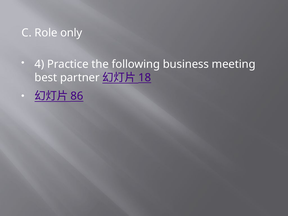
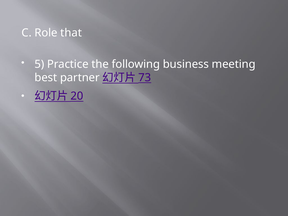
only: only -> that
4: 4 -> 5
18: 18 -> 73
86: 86 -> 20
